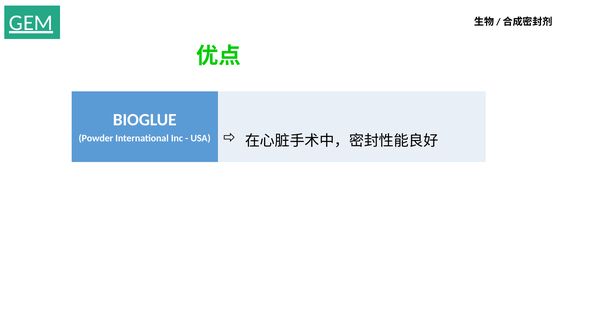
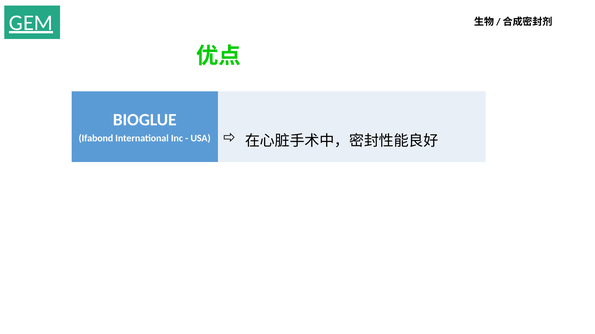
Powder: Powder -> Ifabond
